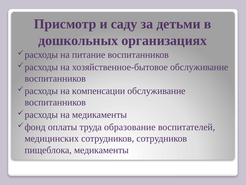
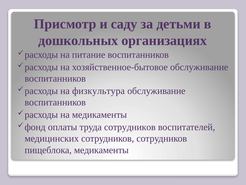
компенсации: компенсации -> физкультура
труда образование: образование -> сотрудников
